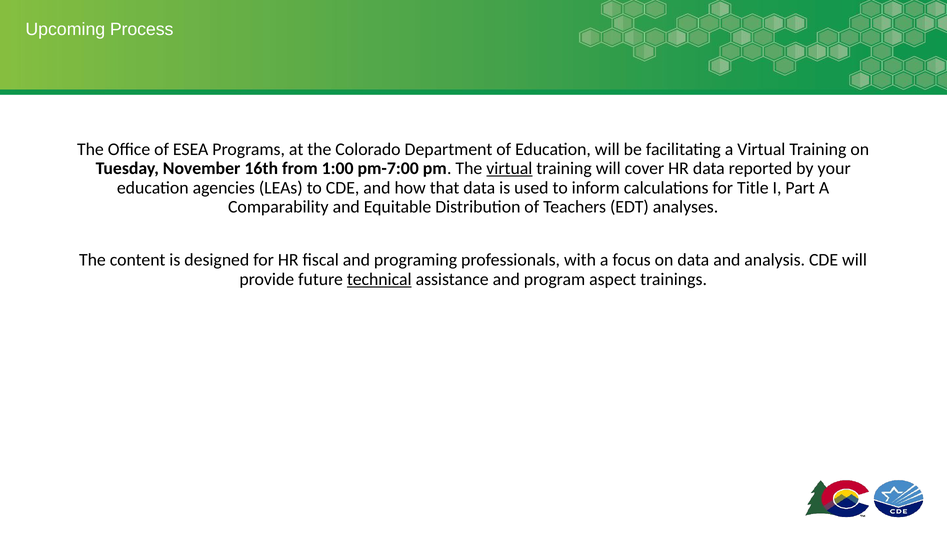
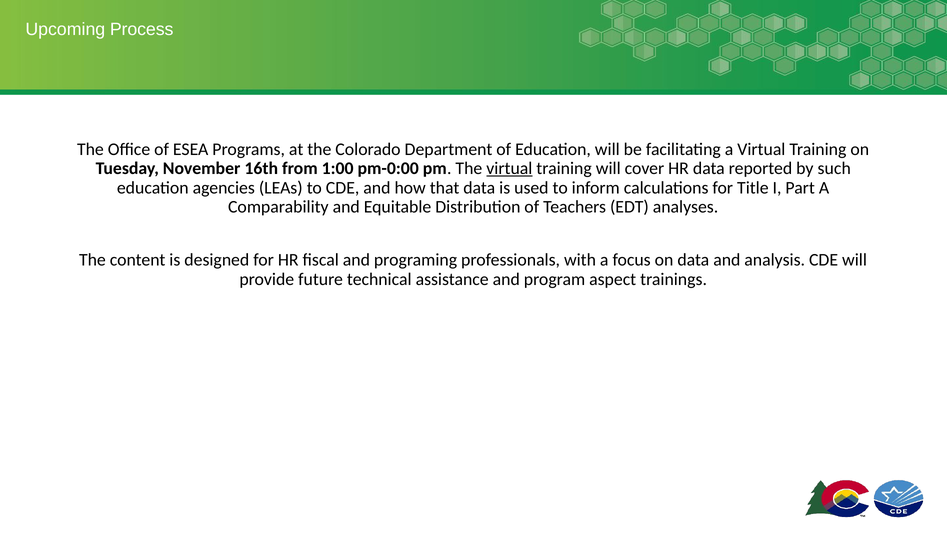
pm-7:00: pm-7:00 -> pm-0:00
your: your -> such
technical underline: present -> none
